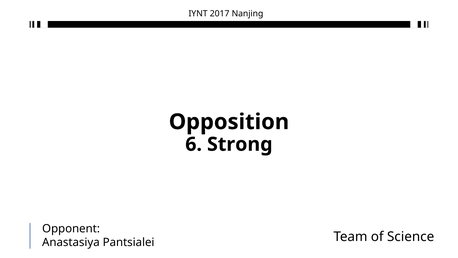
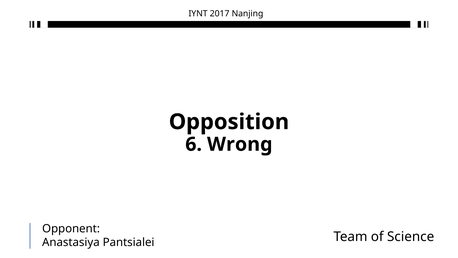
Strong: Strong -> Wrong
